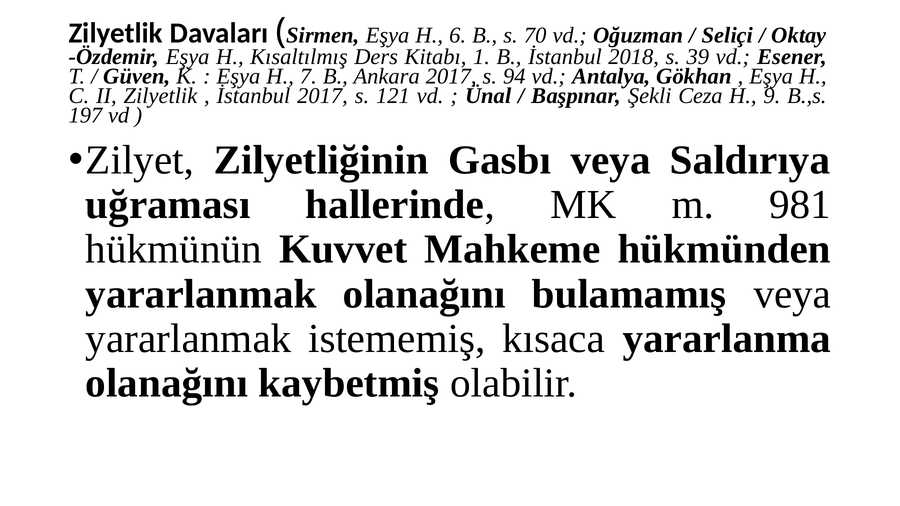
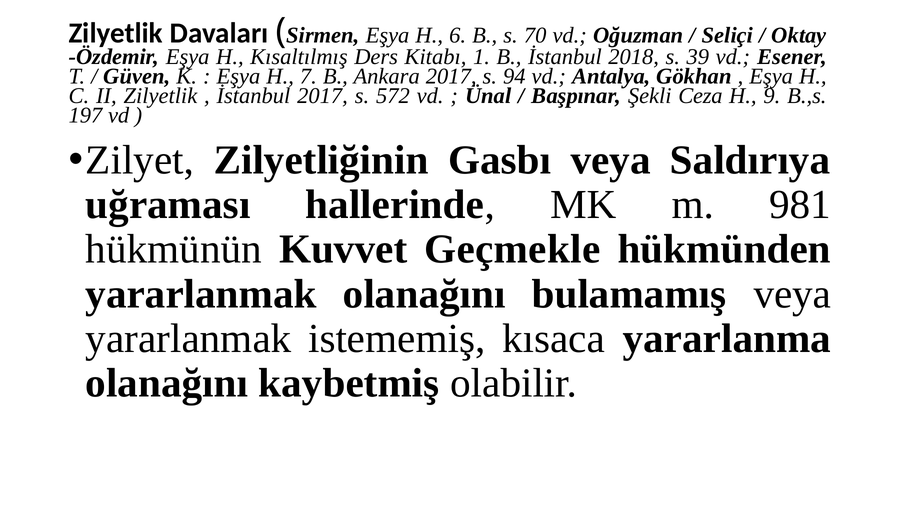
121: 121 -> 572
Mahkeme: Mahkeme -> Geçmekle
